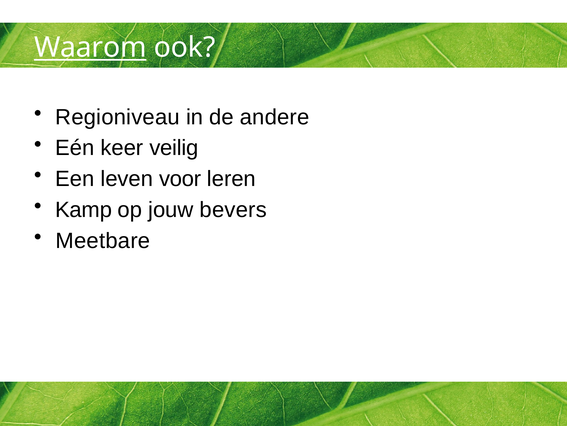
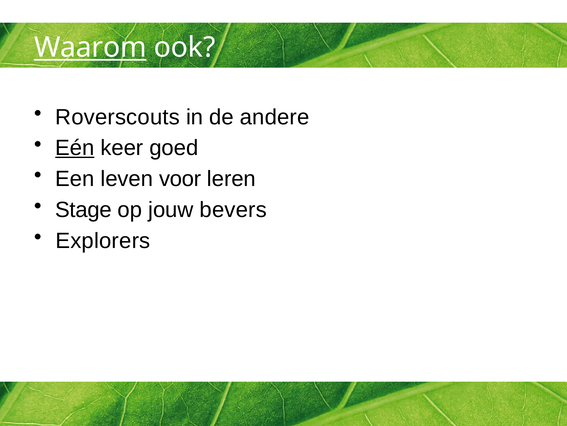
Regioniveau: Regioniveau -> Roverscouts
Eén underline: none -> present
veilig: veilig -> goed
Kamp: Kamp -> Stage
Meetbare: Meetbare -> Explorers
